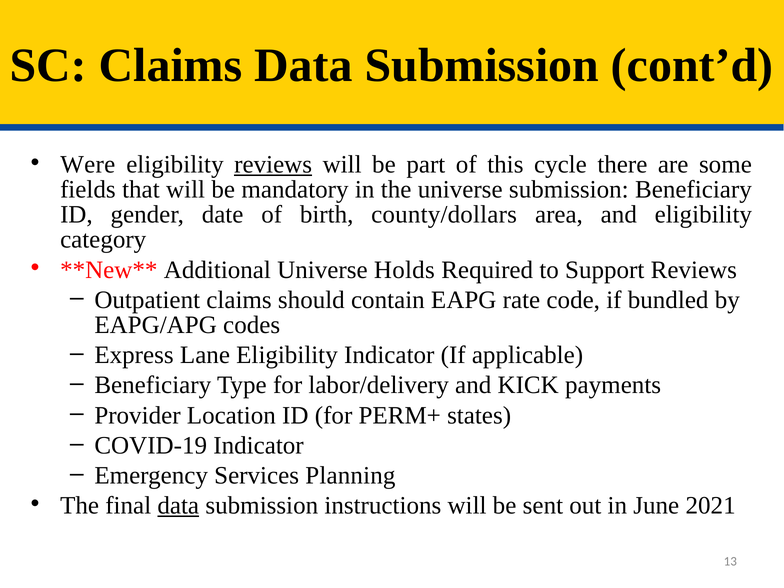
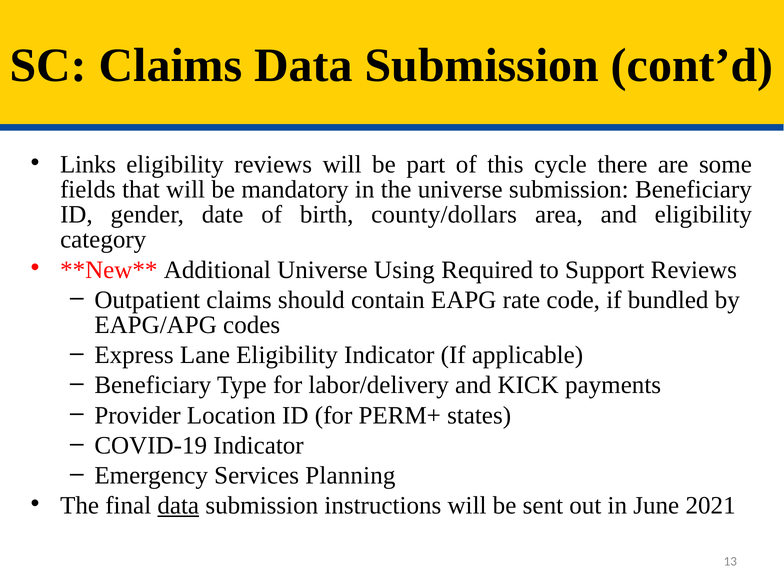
Were: Were -> Links
reviews at (273, 164) underline: present -> none
Holds: Holds -> Using
